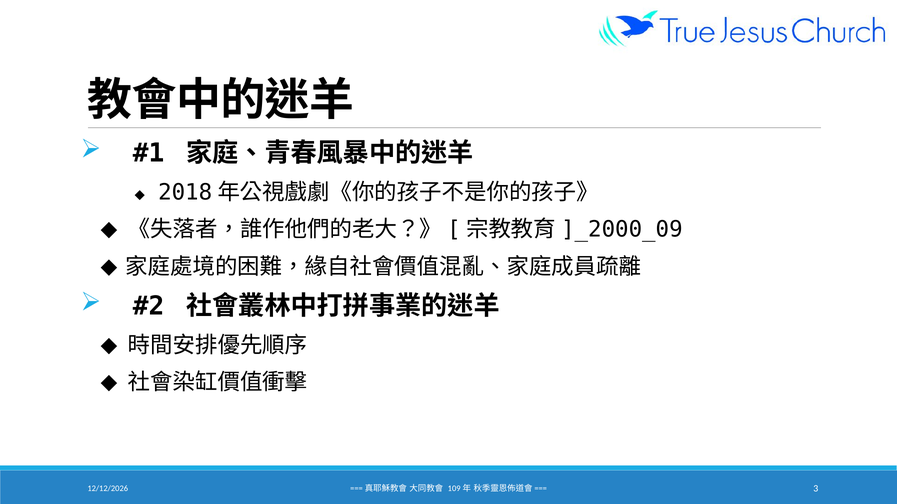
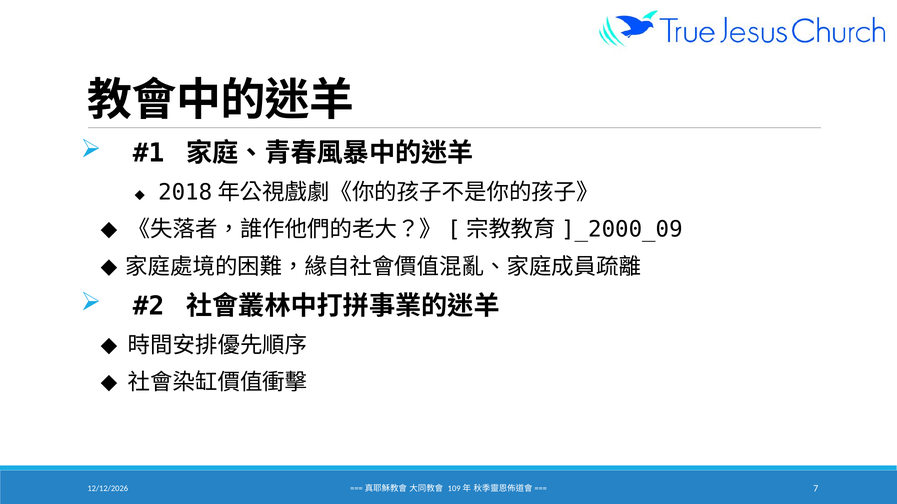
3: 3 -> 7
